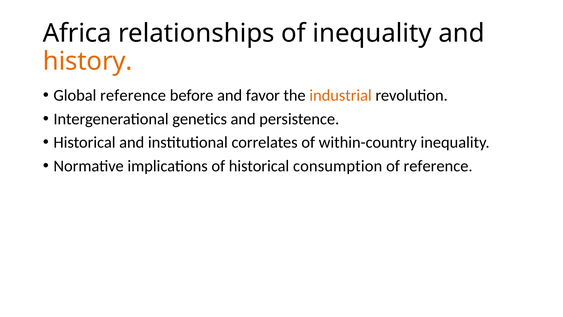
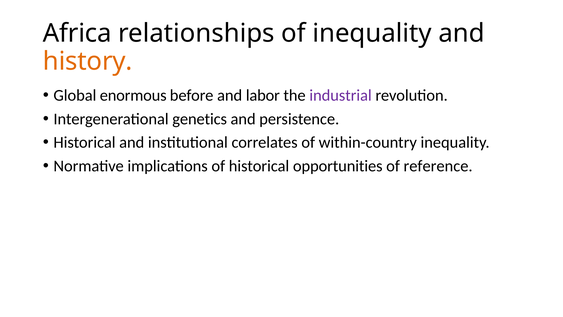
Global reference: reference -> enormous
favor: favor -> labor
industrial colour: orange -> purple
consumption: consumption -> opportunities
